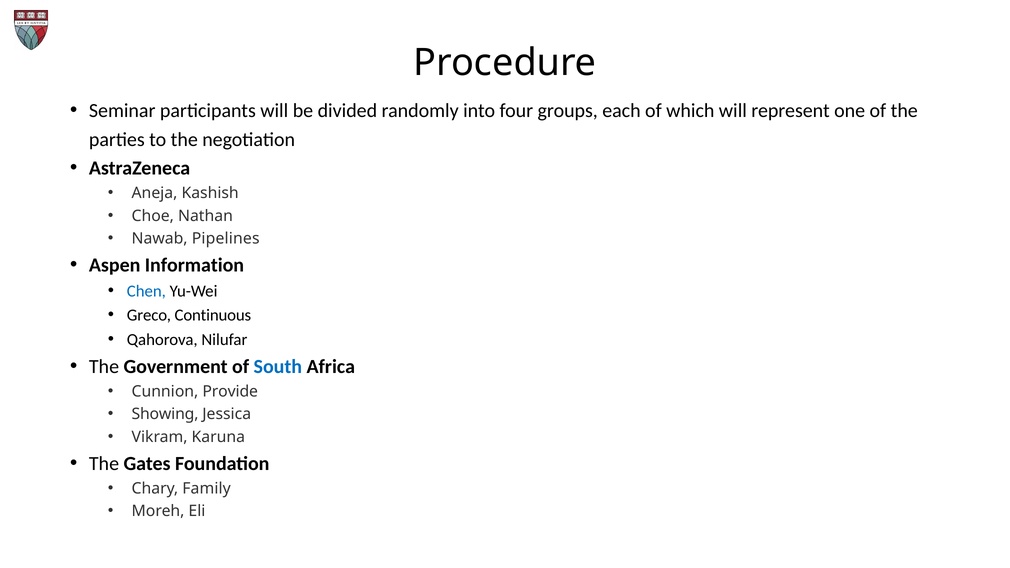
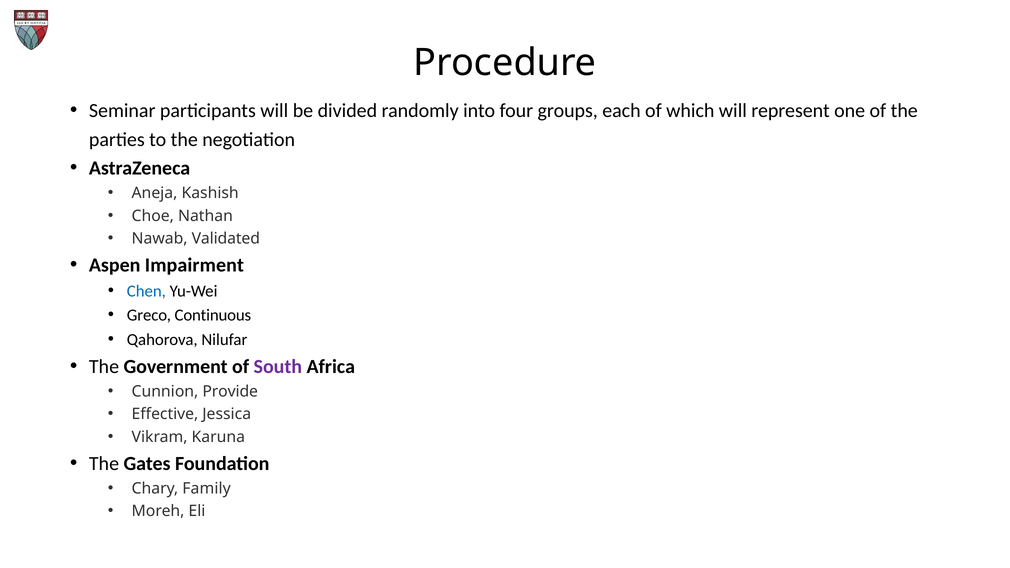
Pipelines: Pipelines -> Validated
Information: Information -> Impairment
South colour: blue -> purple
Showing: Showing -> Effective
